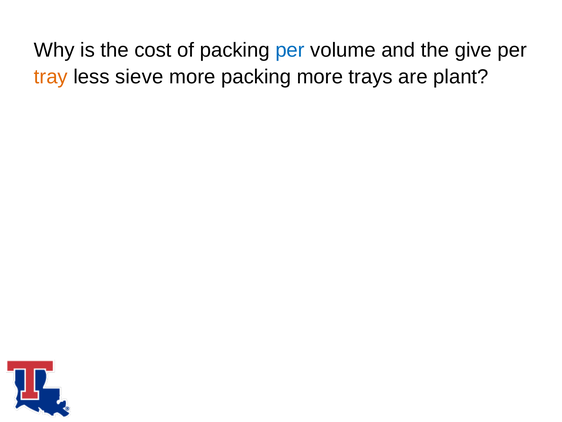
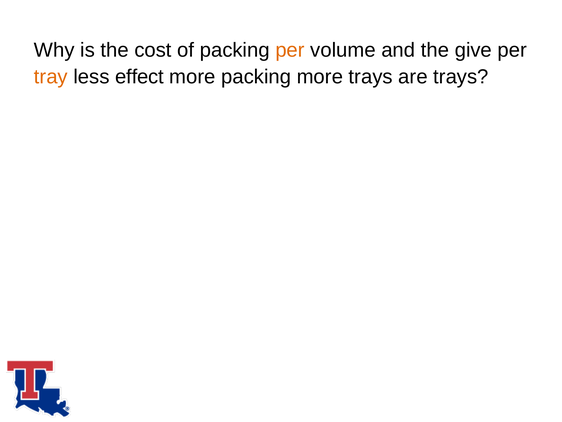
per at (290, 50) colour: blue -> orange
sieve: sieve -> effect
are plant: plant -> trays
